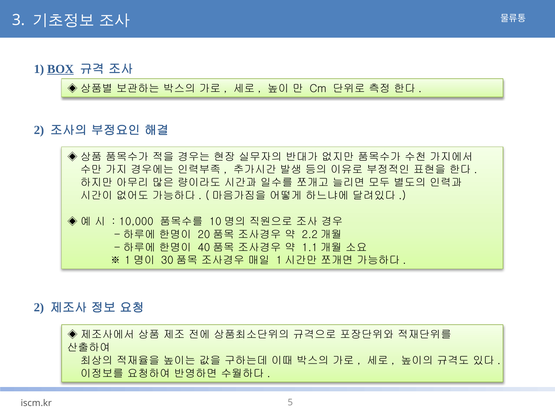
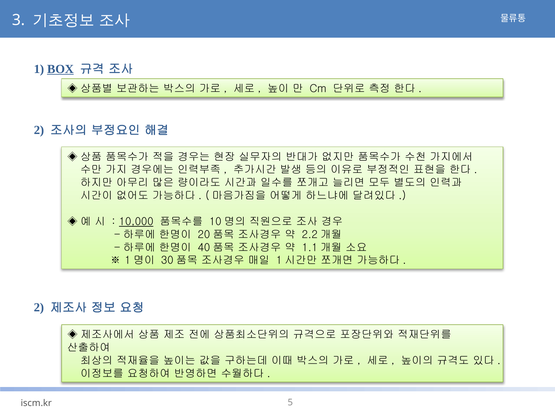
10,000 underline: none -> present
